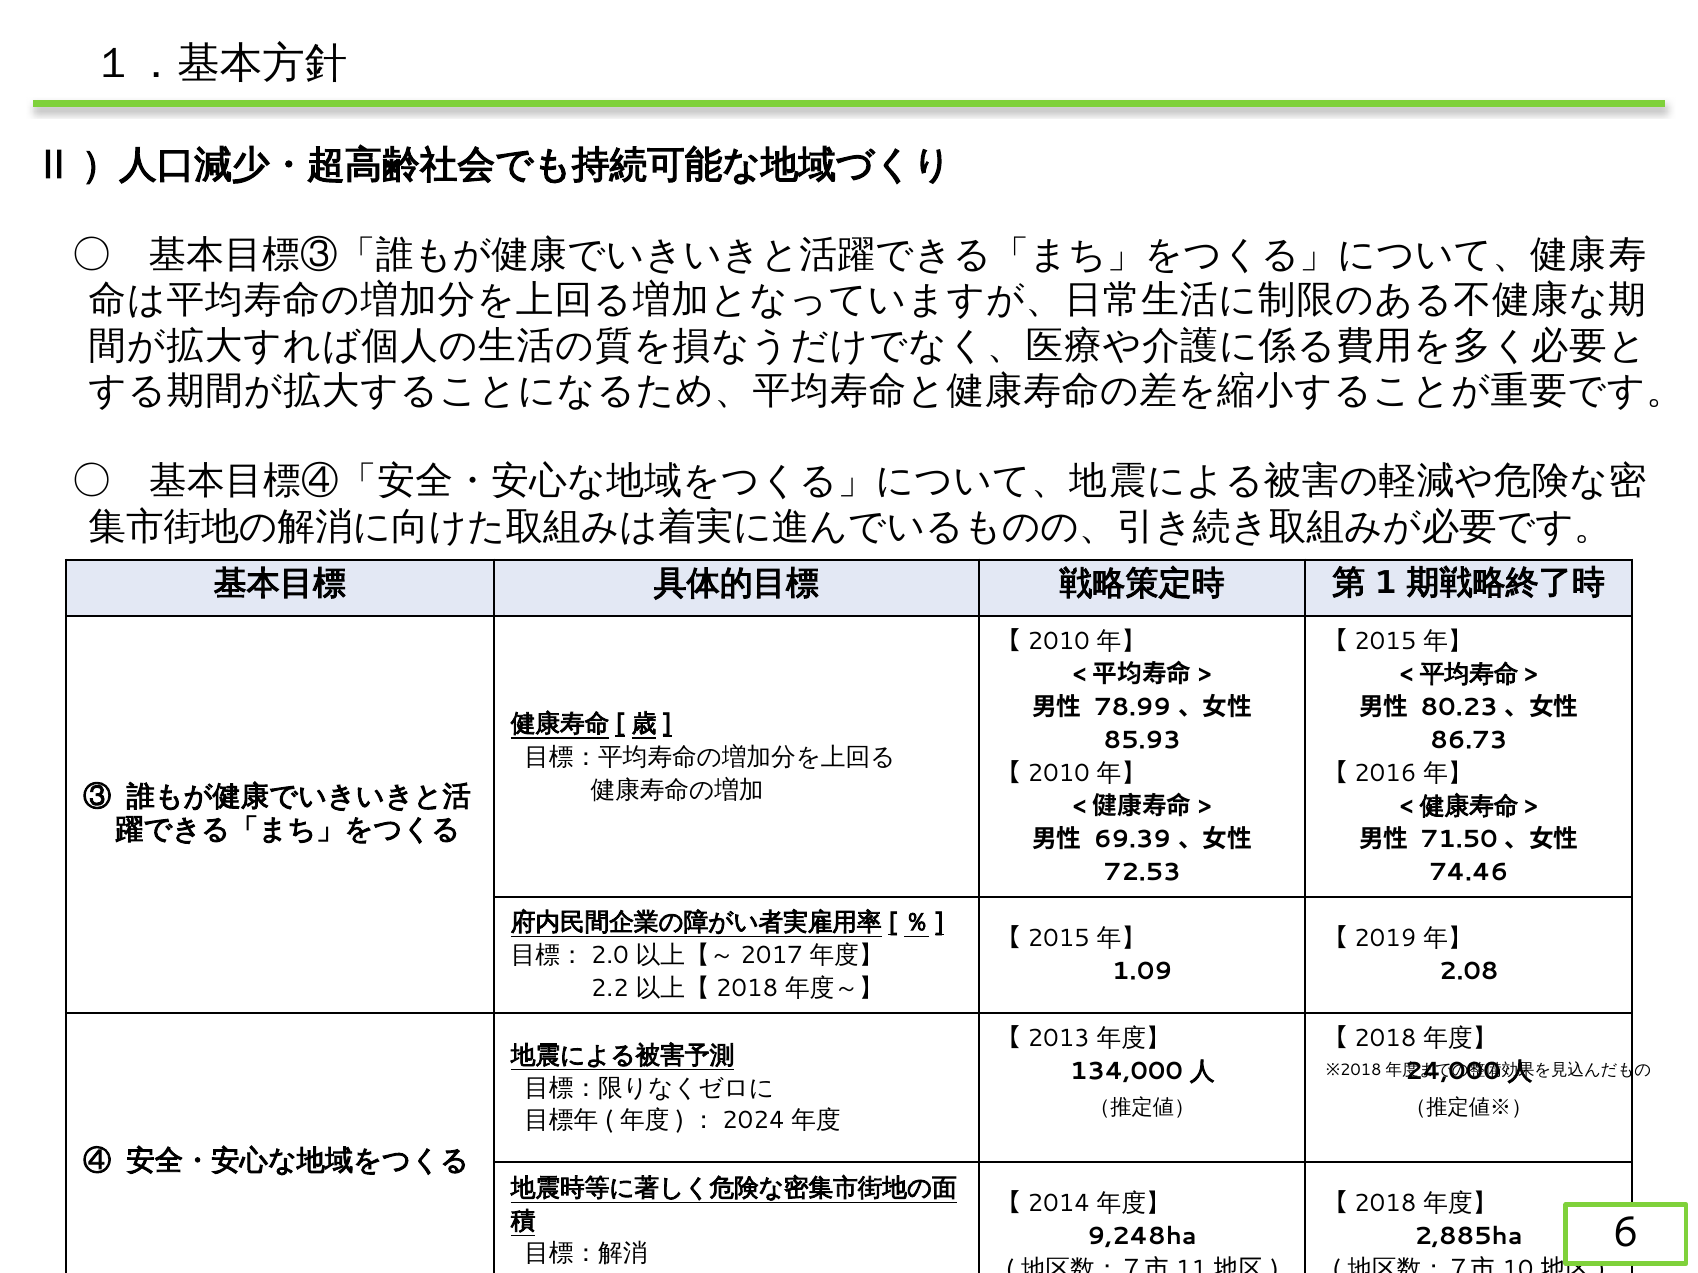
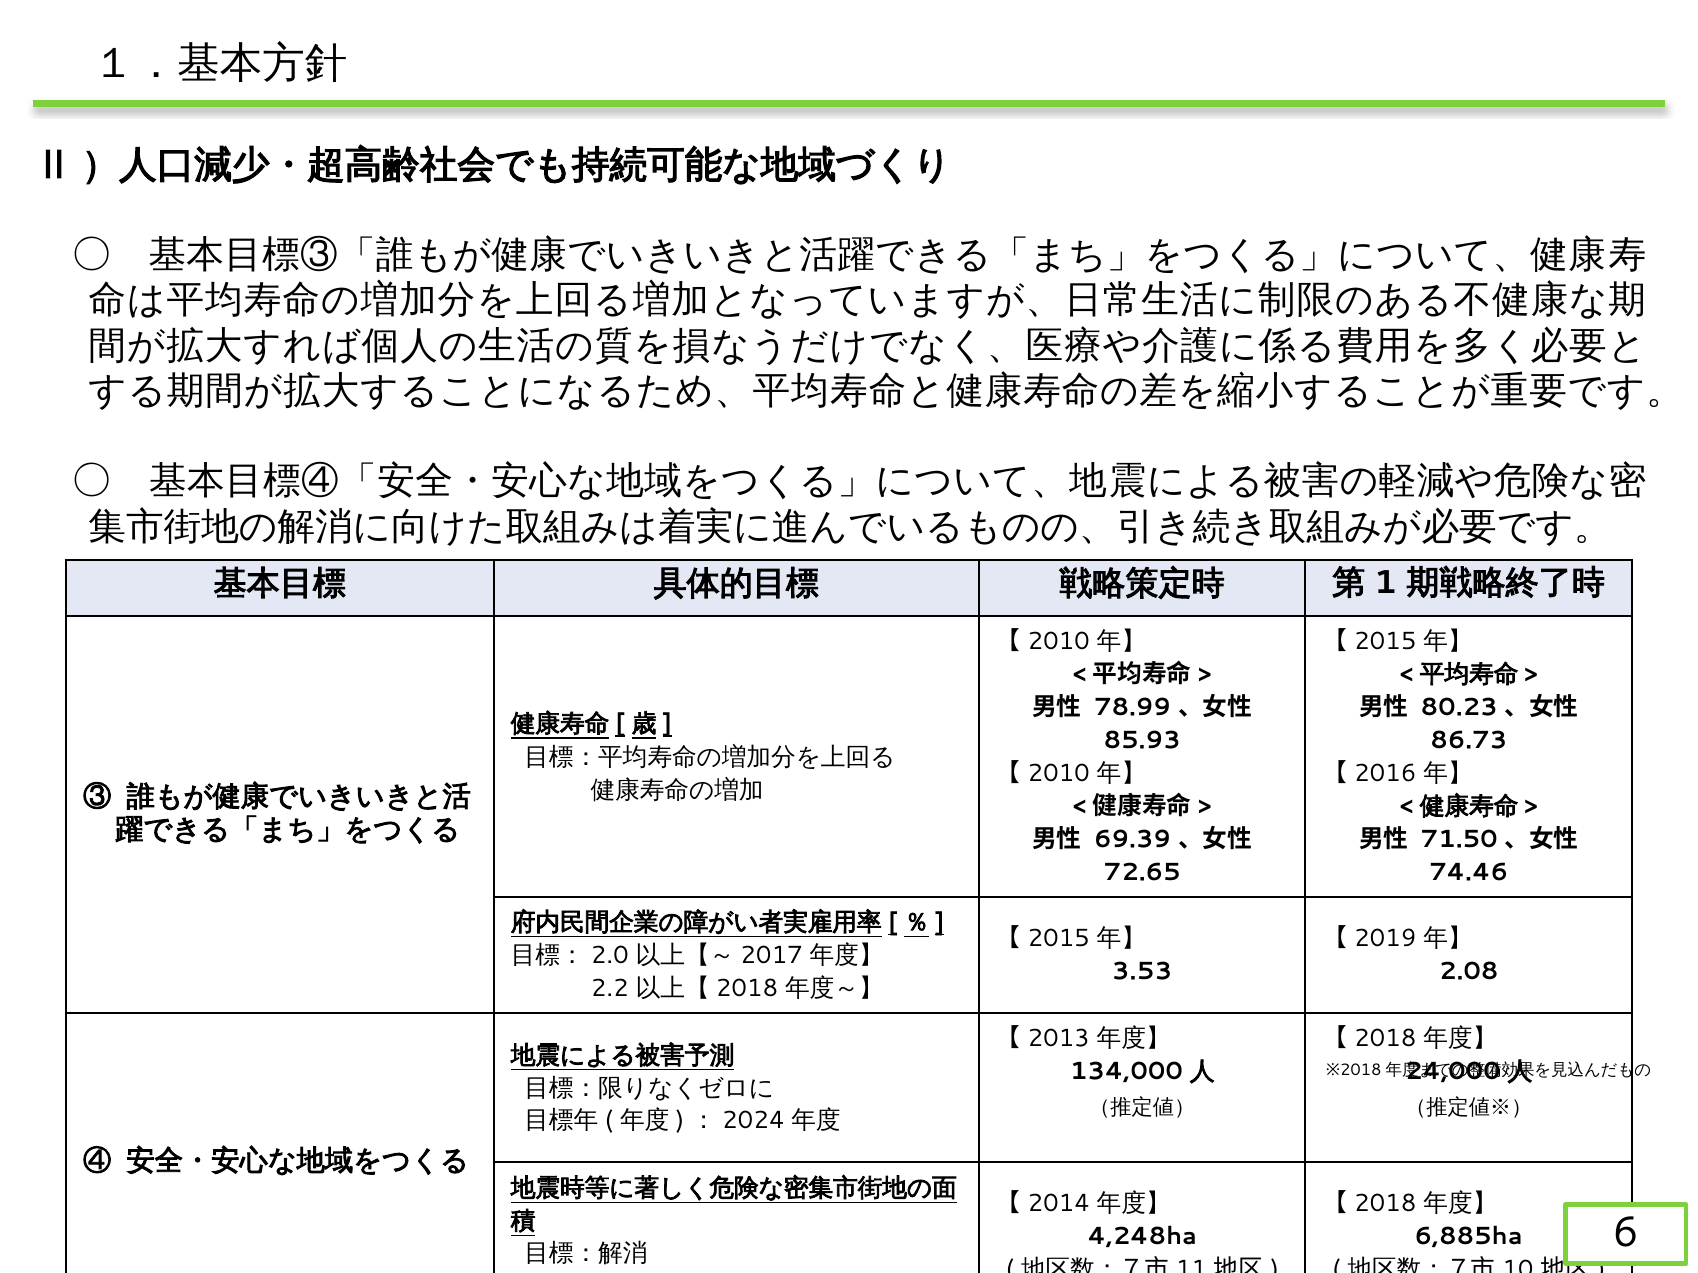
72.53: 72.53 -> 72.65
1.09: 1.09 -> 3.53
9,248ha: 9,248ha -> 4,248ha
2,885ha: 2,885ha -> 6,885ha
